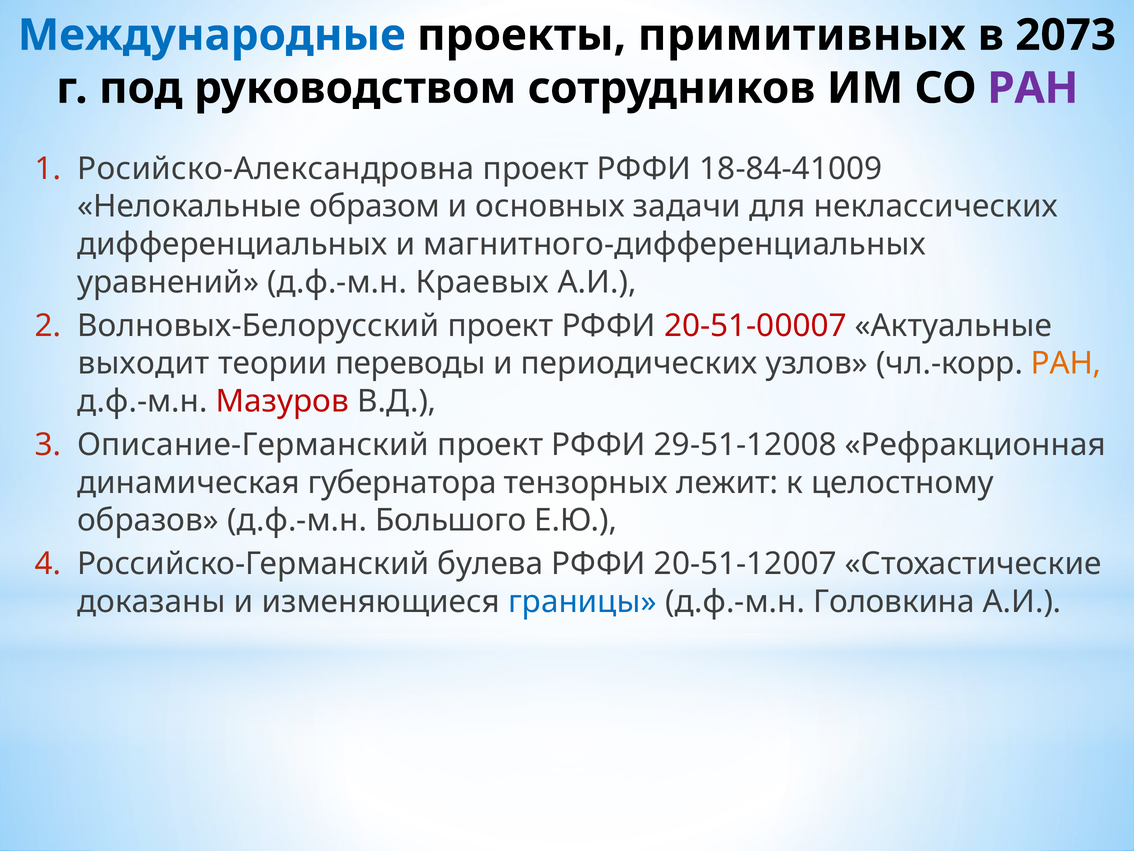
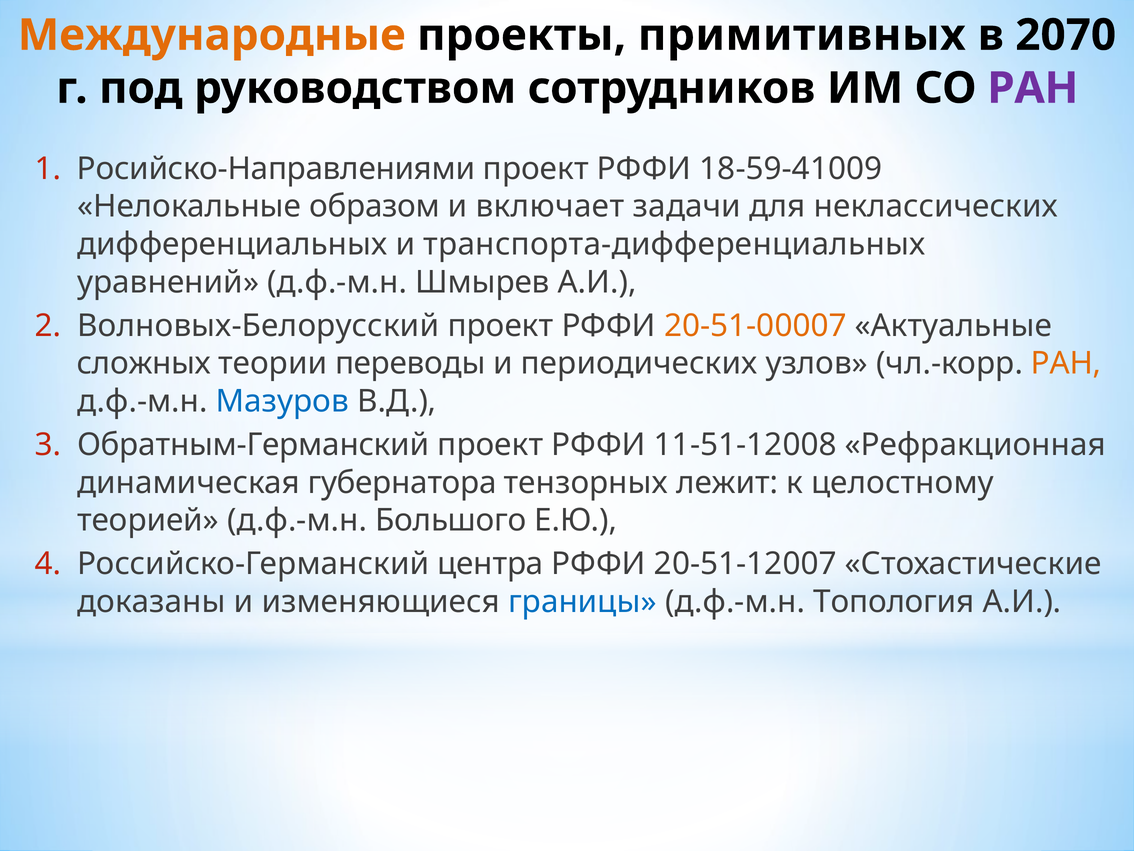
Международные colour: blue -> orange
2073: 2073 -> 2070
Росийско-Александровна: Росийско-Александровна -> Росийско-Направлениями
18-84-41009: 18-84-41009 -> 18-59-41009
основных: основных -> включает
магнитного-дифференциальных: магнитного-дифференциальных -> транспорта-дифференциальных
Краевых: Краевых -> Шмырев
20-51-00007 colour: red -> orange
выходит: выходит -> сложных
Мазуров colour: red -> blue
Описание-Германский: Описание-Германский -> Обратным-Германский
29-51-12008: 29-51-12008 -> 11-51-12008
образов: образов -> теорией
булева: булева -> центра
Головкина: Головкина -> Топология
